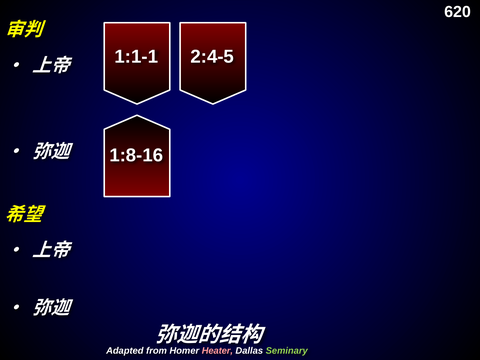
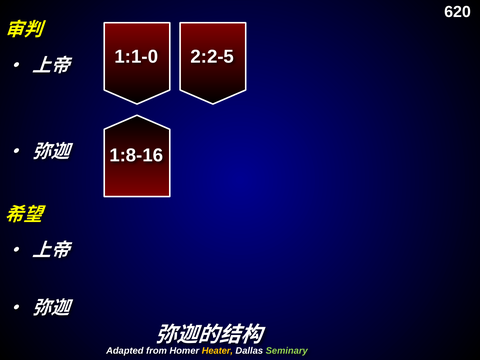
1:1-1: 1:1-1 -> 1:1-0
2:4-5: 2:4-5 -> 2:2-5
Heater colour: pink -> yellow
